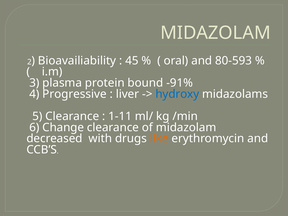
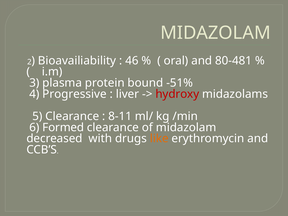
45: 45 -> 46
80-593: 80-593 -> 80-481
-91%: -91% -> -51%
hydroxy colour: blue -> red
1-11: 1-11 -> 8-11
Change: Change -> Formed
